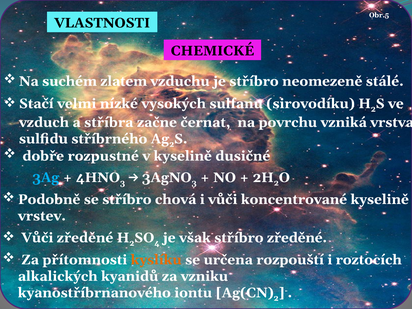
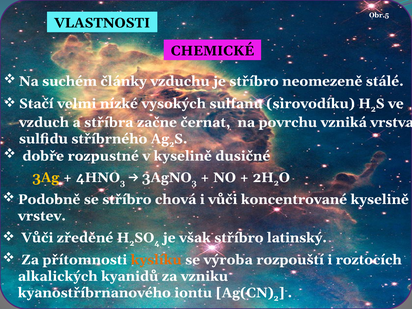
zlatem: zlatem -> články
3Ag colour: light blue -> yellow
stříbro zředěné: zředěné -> latinský
určena: určena -> výroba
